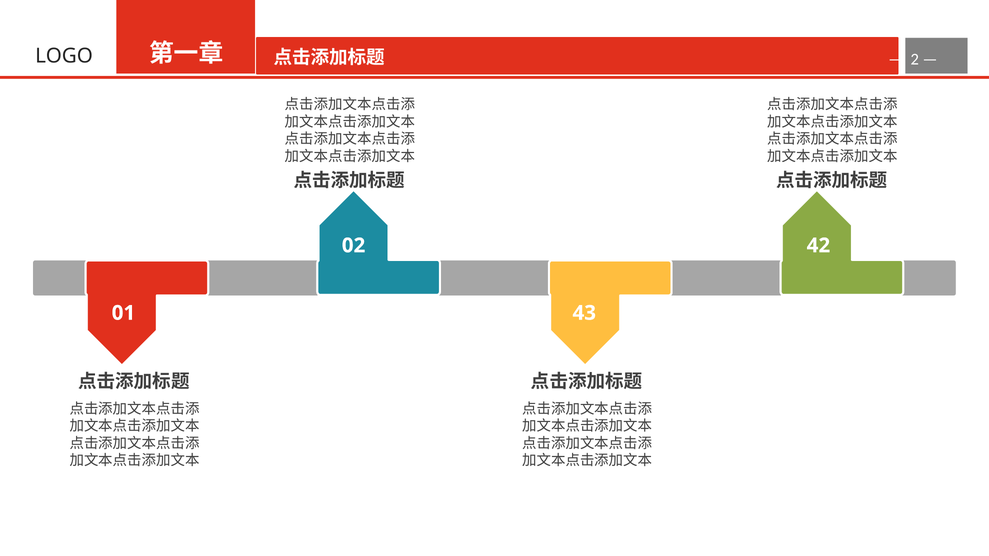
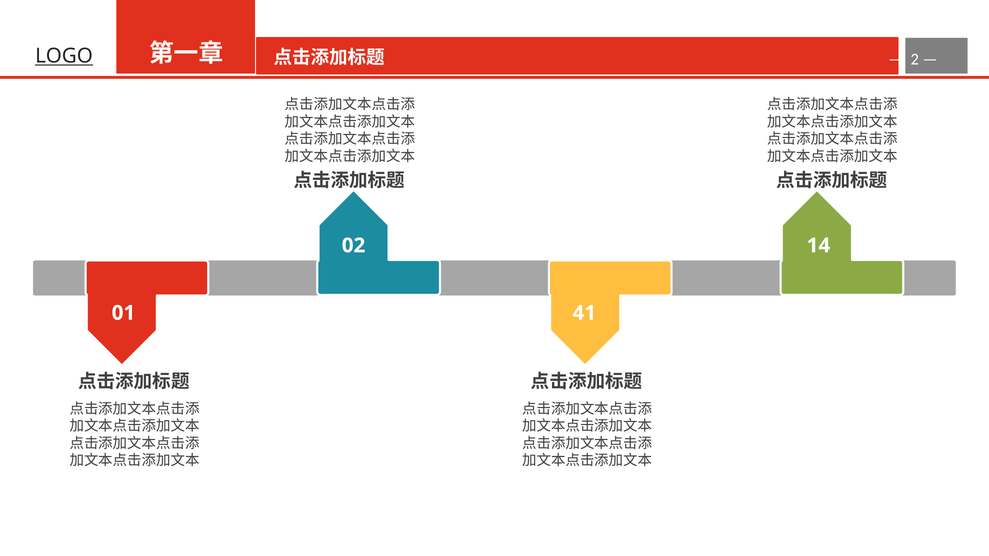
LOGO underline: none -> present
42: 42 -> 14
43: 43 -> 41
